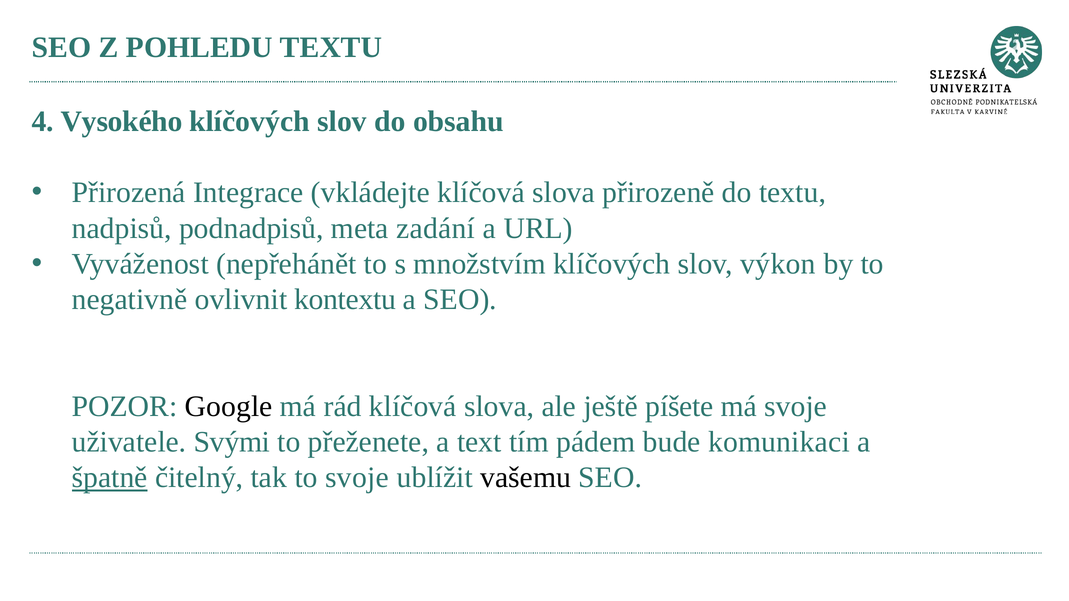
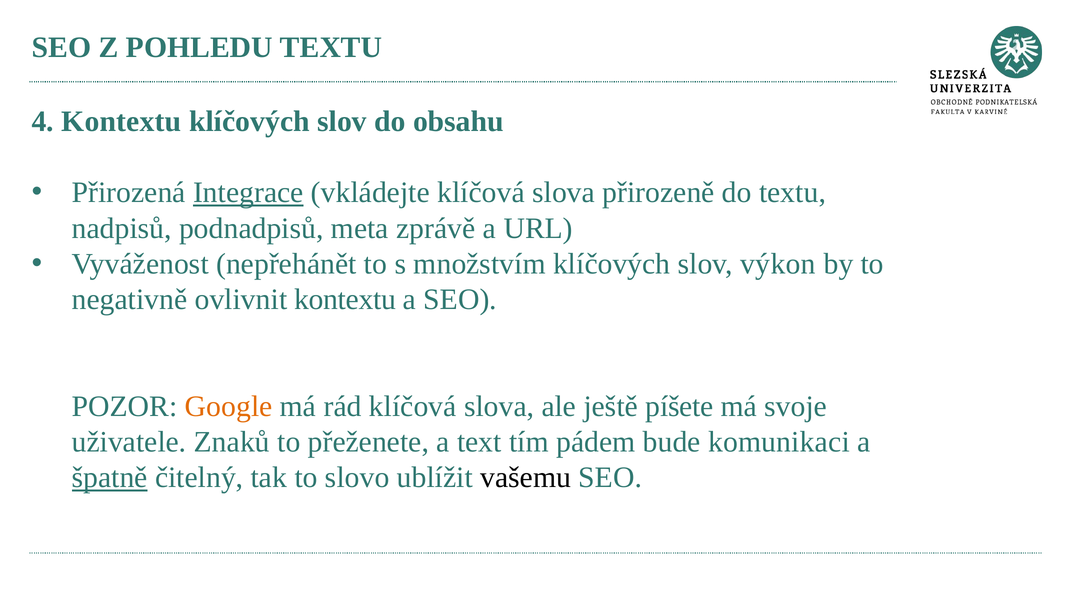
4 Vysokého: Vysokého -> Kontextu
Integrace underline: none -> present
zadání: zadání -> zprávě
Google colour: black -> orange
Svými: Svými -> Znaků
to svoje: svoje -> slovo
